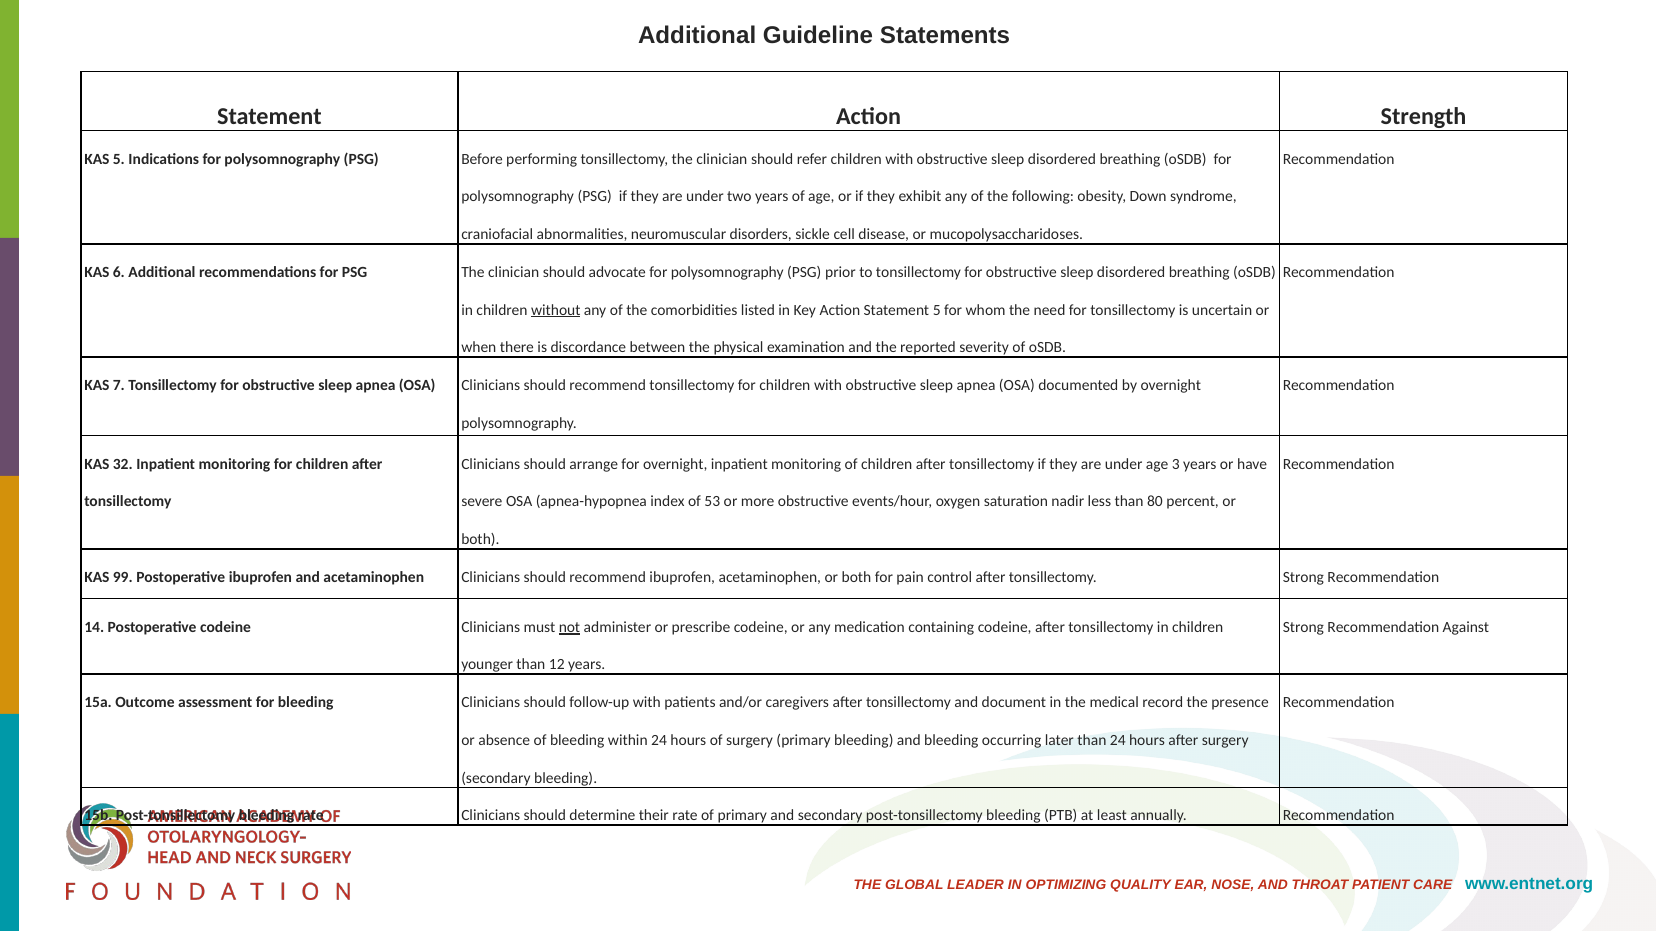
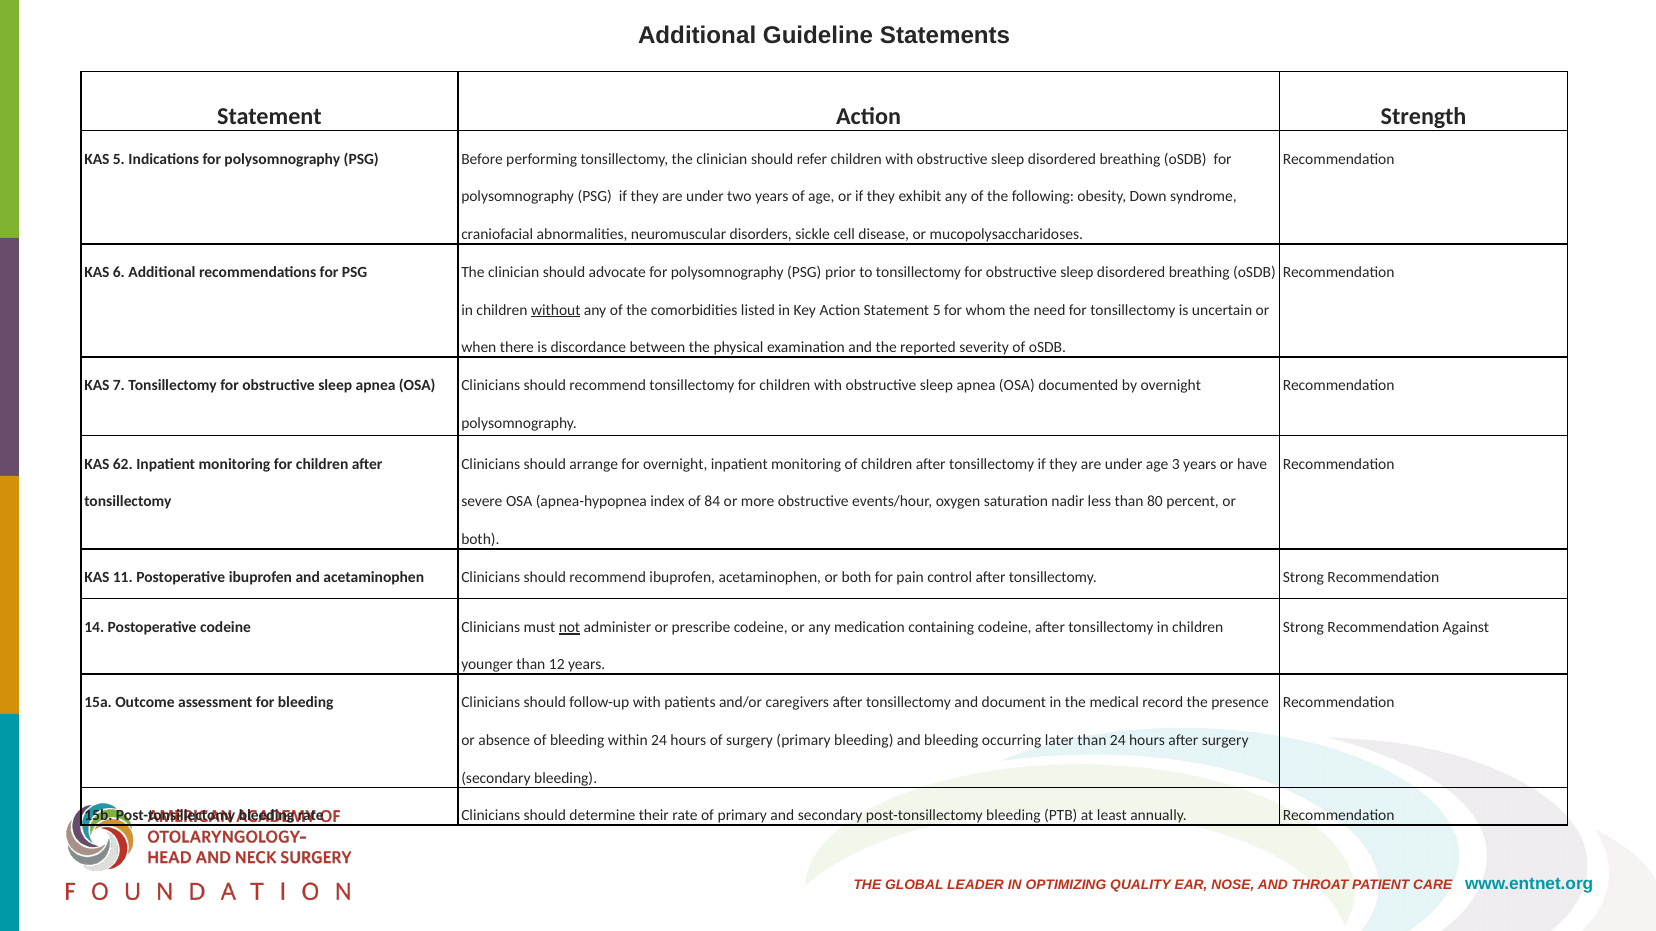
32: 32 -> 62
53: 53 -> 84
99: 99 -> 11
